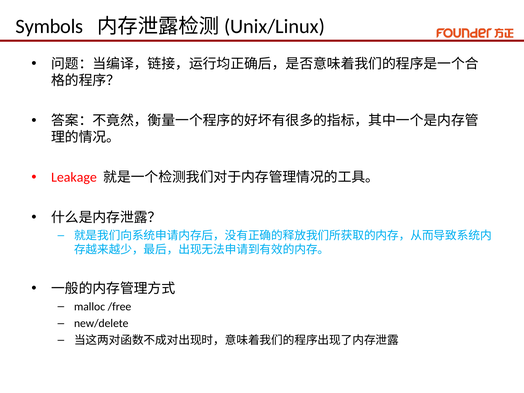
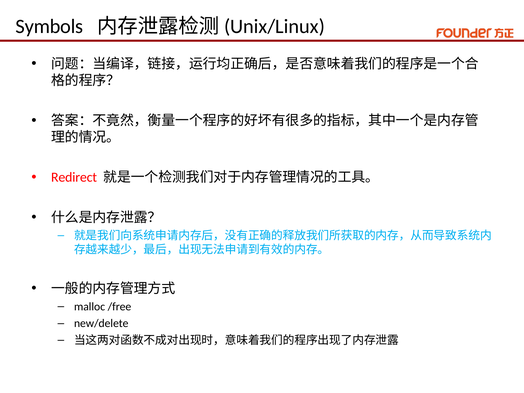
Leakage: Leakage -> Redirect
